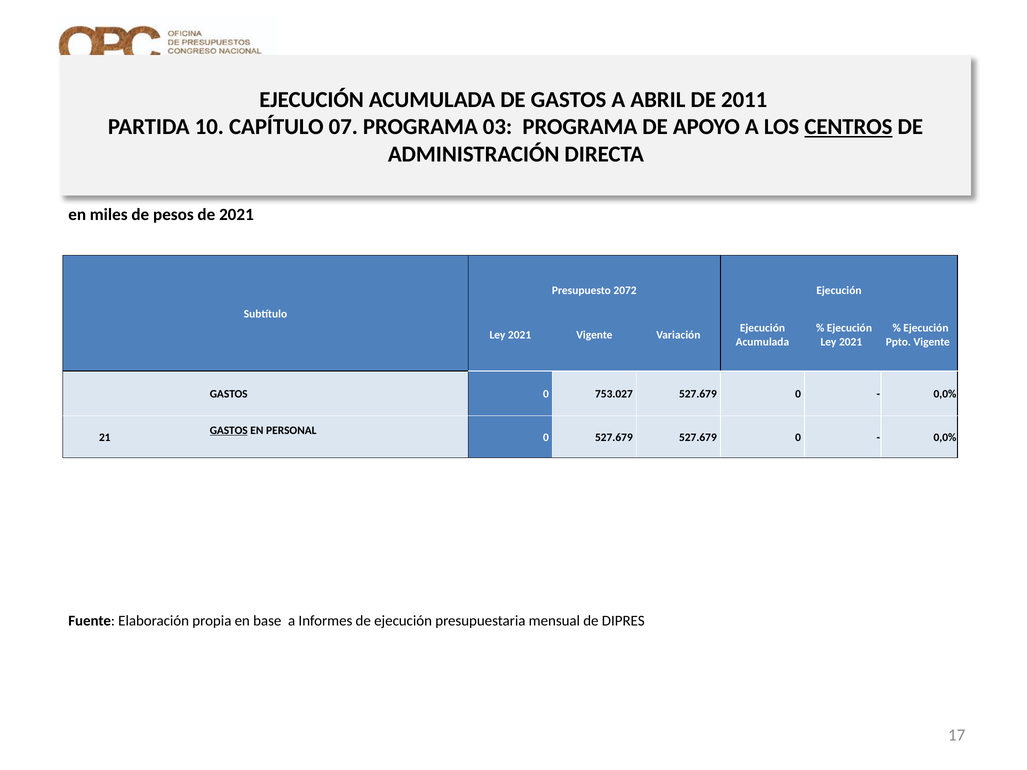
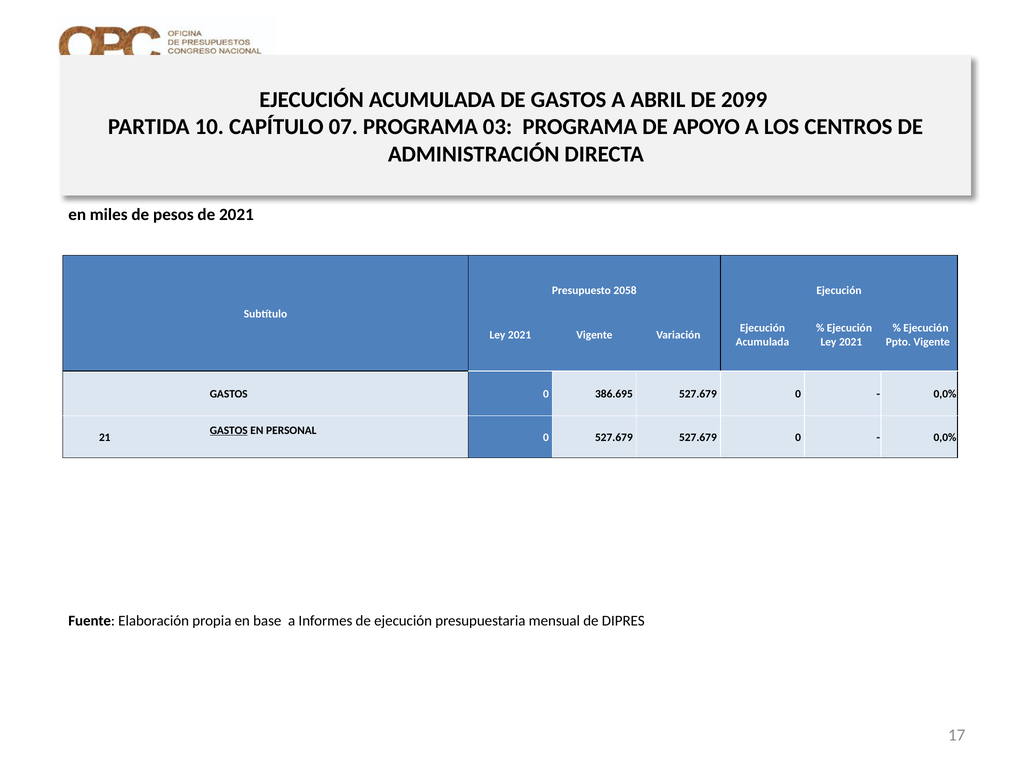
2011: 2011 -> 2099
CENTROS underline: present -> none
2072: 2072 -> 2058
753.027: 753.027 -> 386.695
